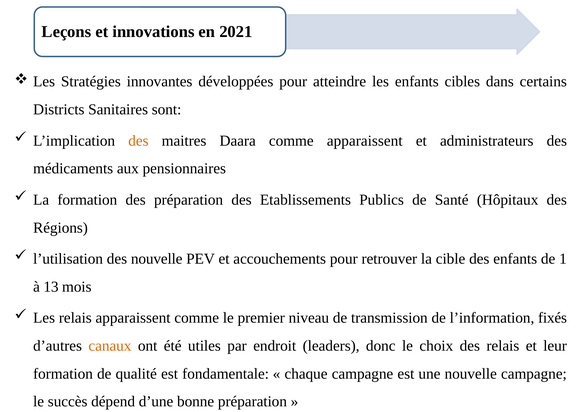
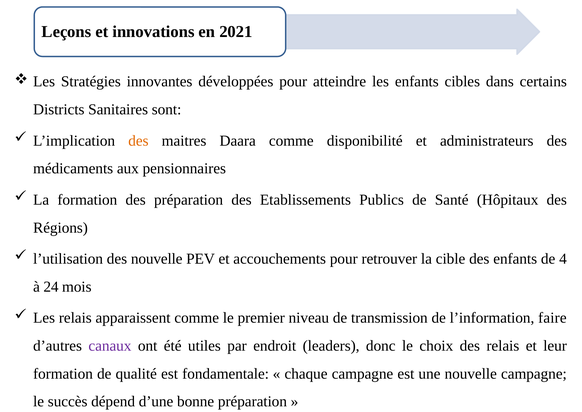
comme apparaissent: apparaissent -> disponibilité
1: 1 -> 4
13: 13 -> 24
fixés: fixés -> faire
canaux colour: orange -> purple
